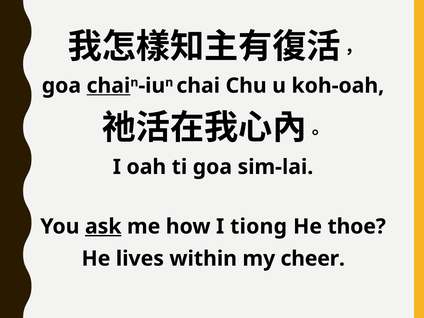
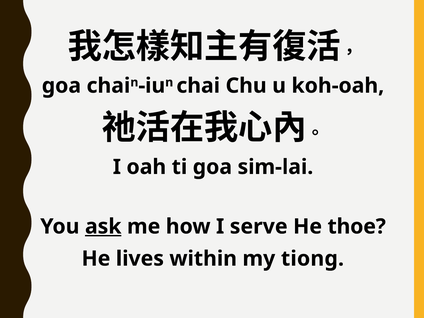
chai at (108, 86) underline: present -> none
tiong: tiong -> serve
cheer: cheer -> tiong
